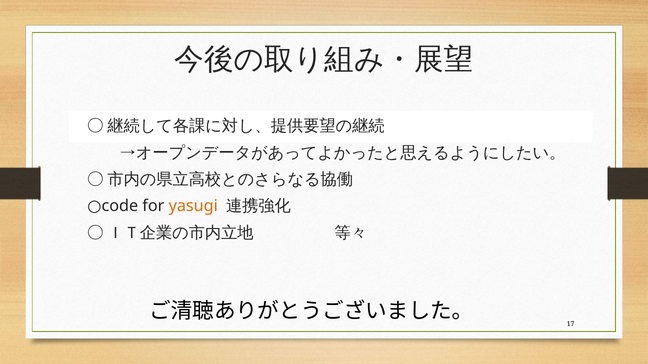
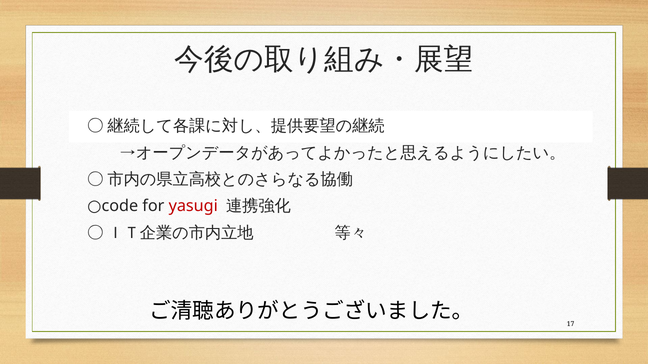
yasugi colour: orange -> red
